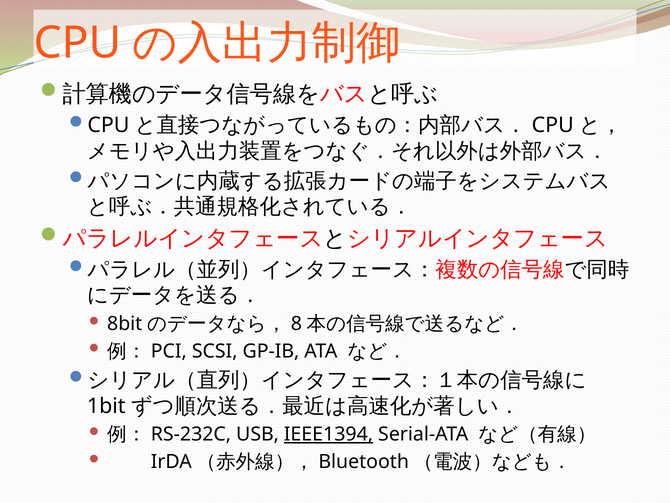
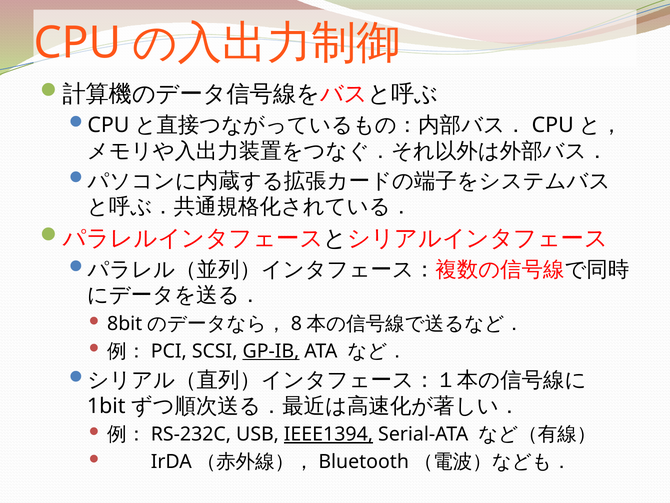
GP-IB underline: none -> present
